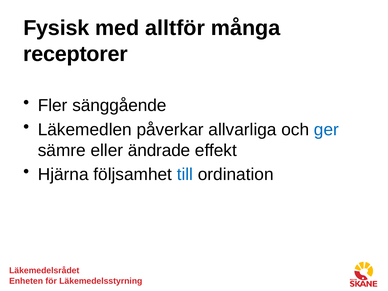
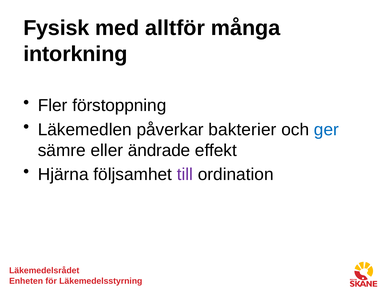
receptorer: receptorer -> intorkning
sänggående: sänggående -> förstoppning
allvarliga: allvarliga -> bakterier
till colour: blue -> purple
